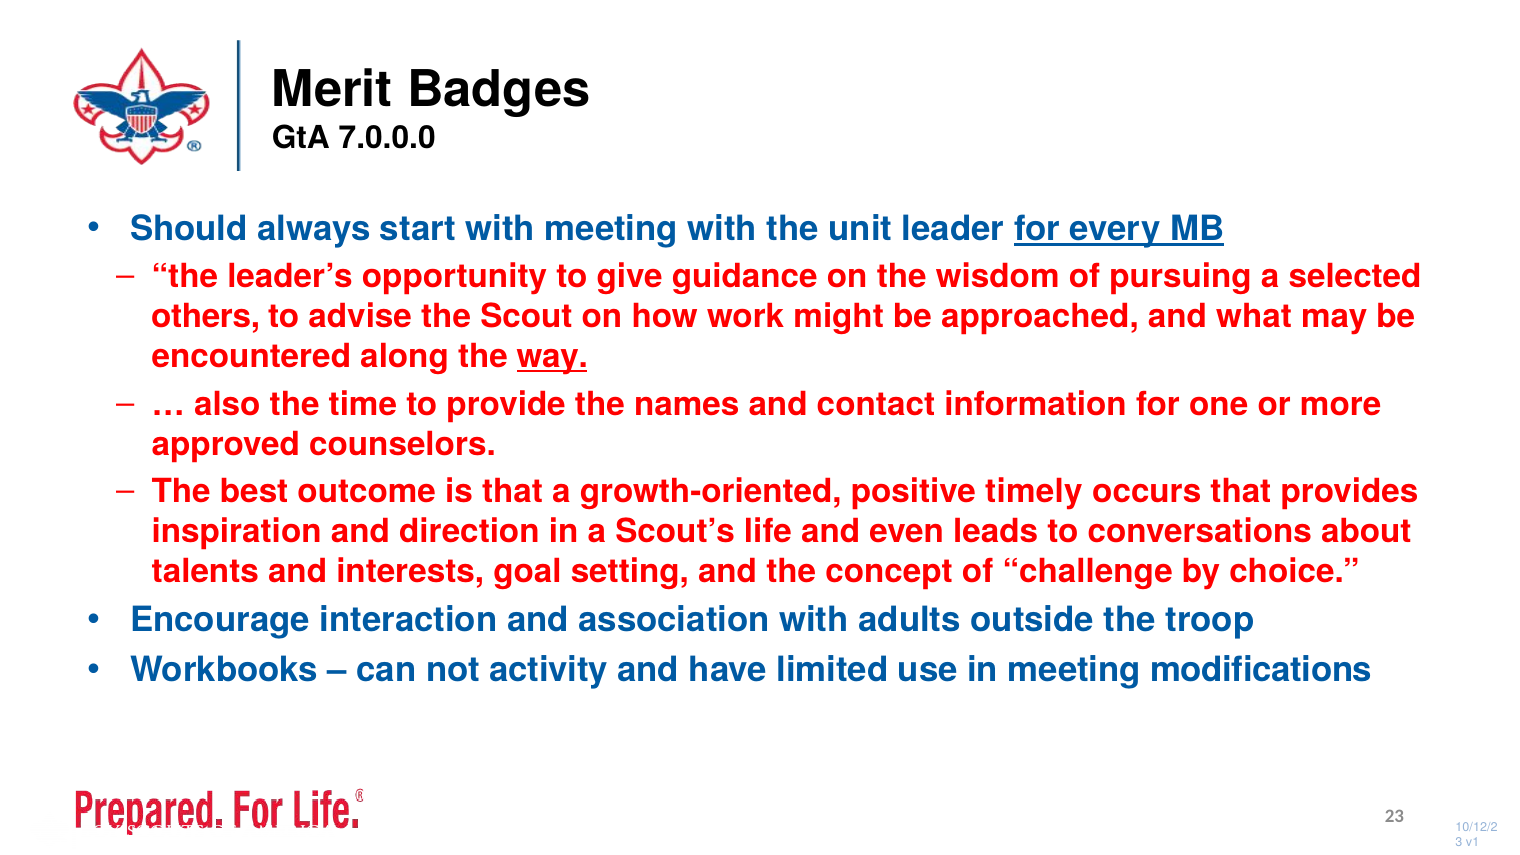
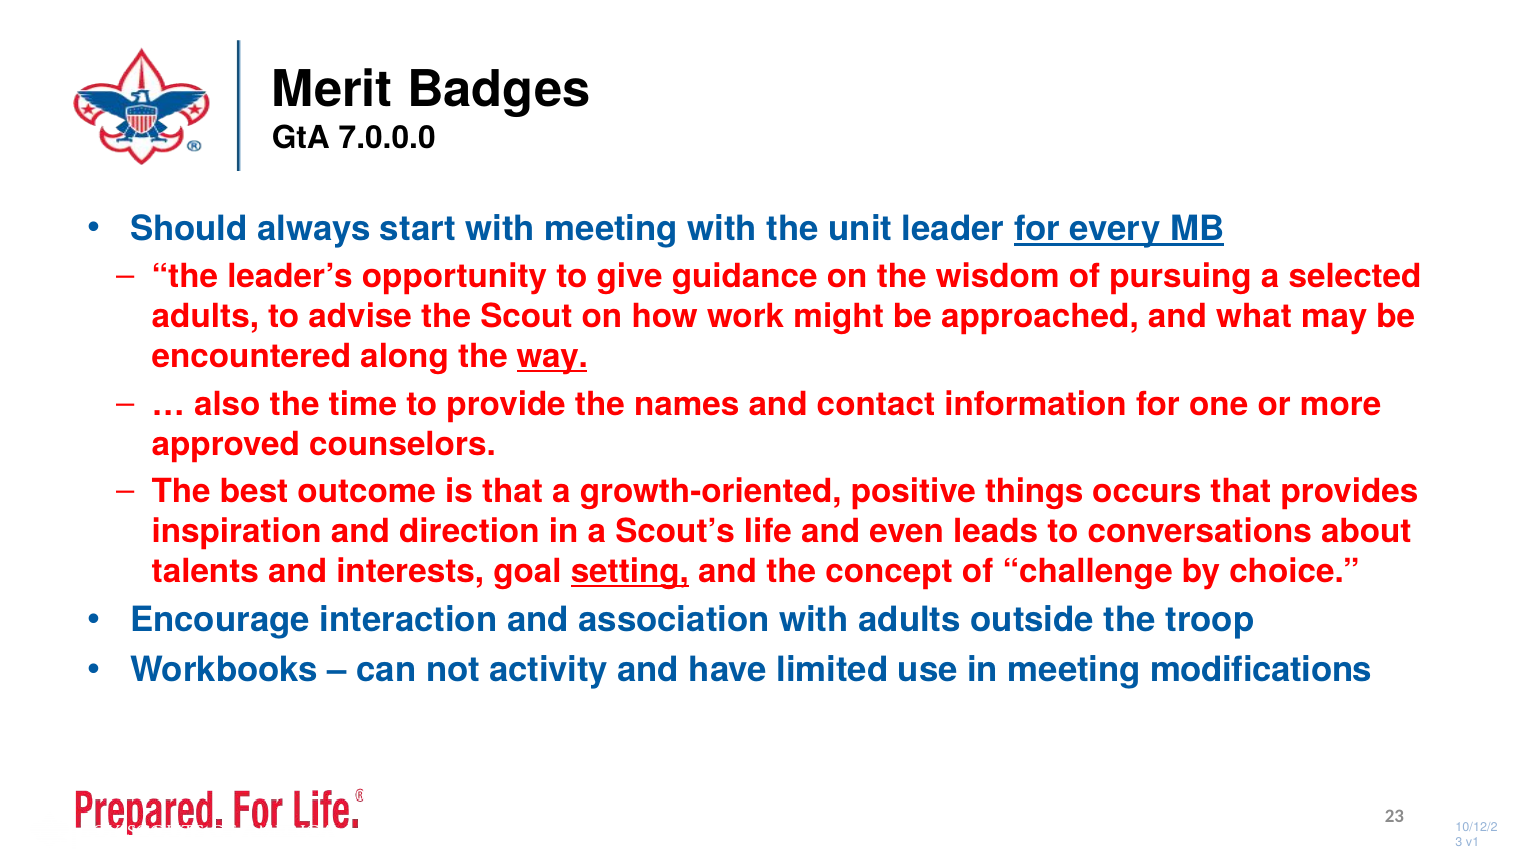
others at (206, 317): others -> adults
timely: timely -> things
setting underline: none -> present
